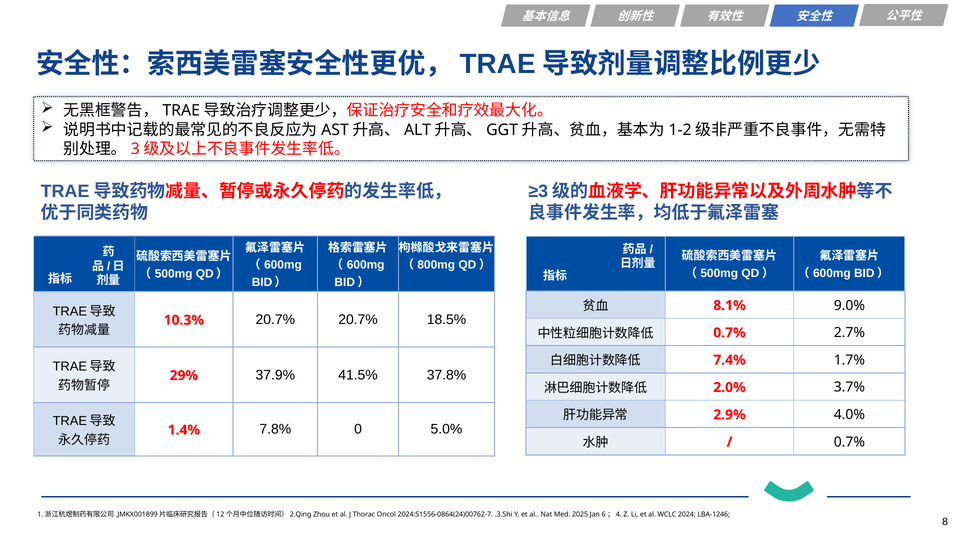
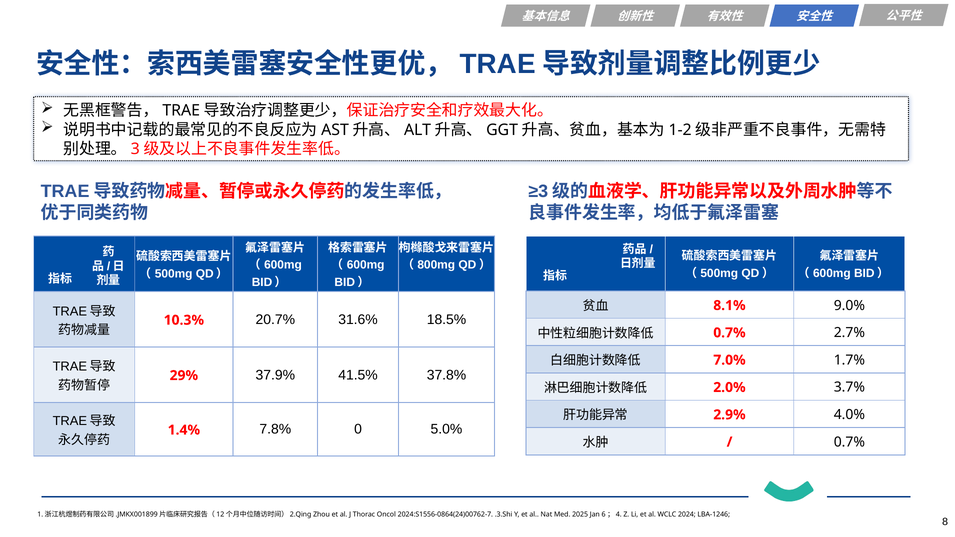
20.7% 20.7%: 20.7% -> 31.6%
7.4%: 7.4% -> 7.0%
